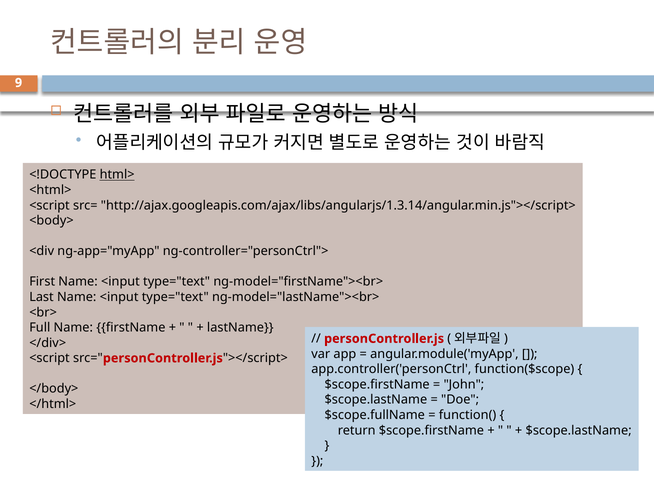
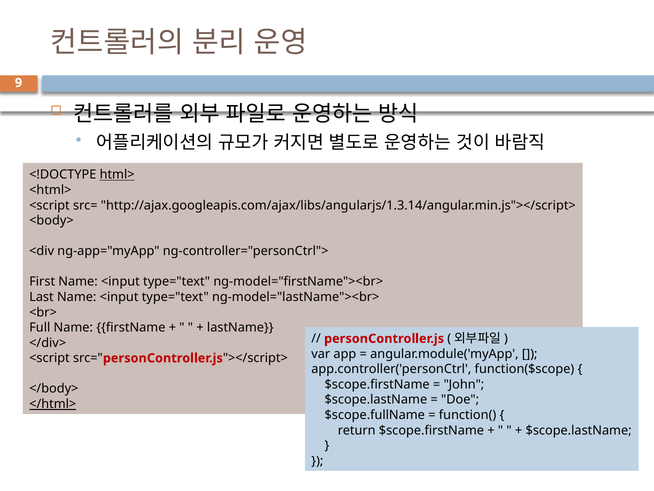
</html> underline: none -> present
